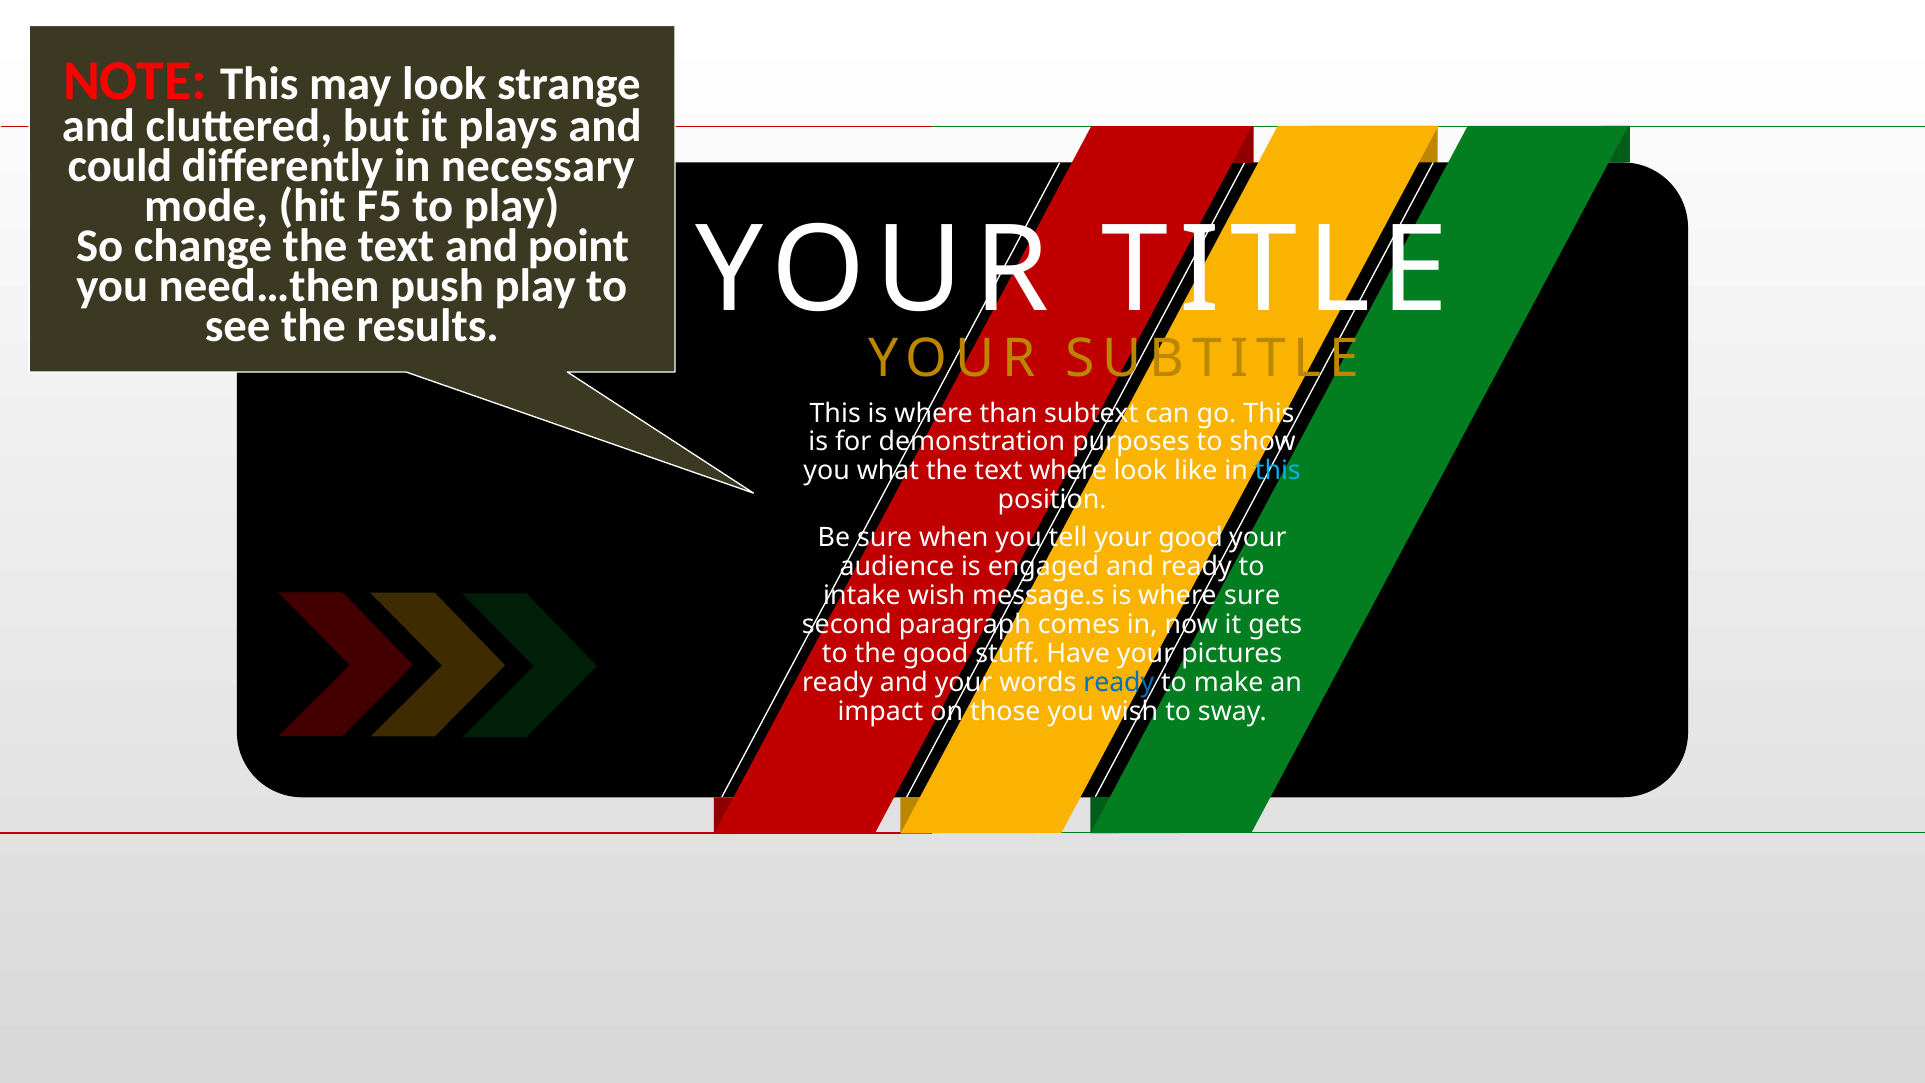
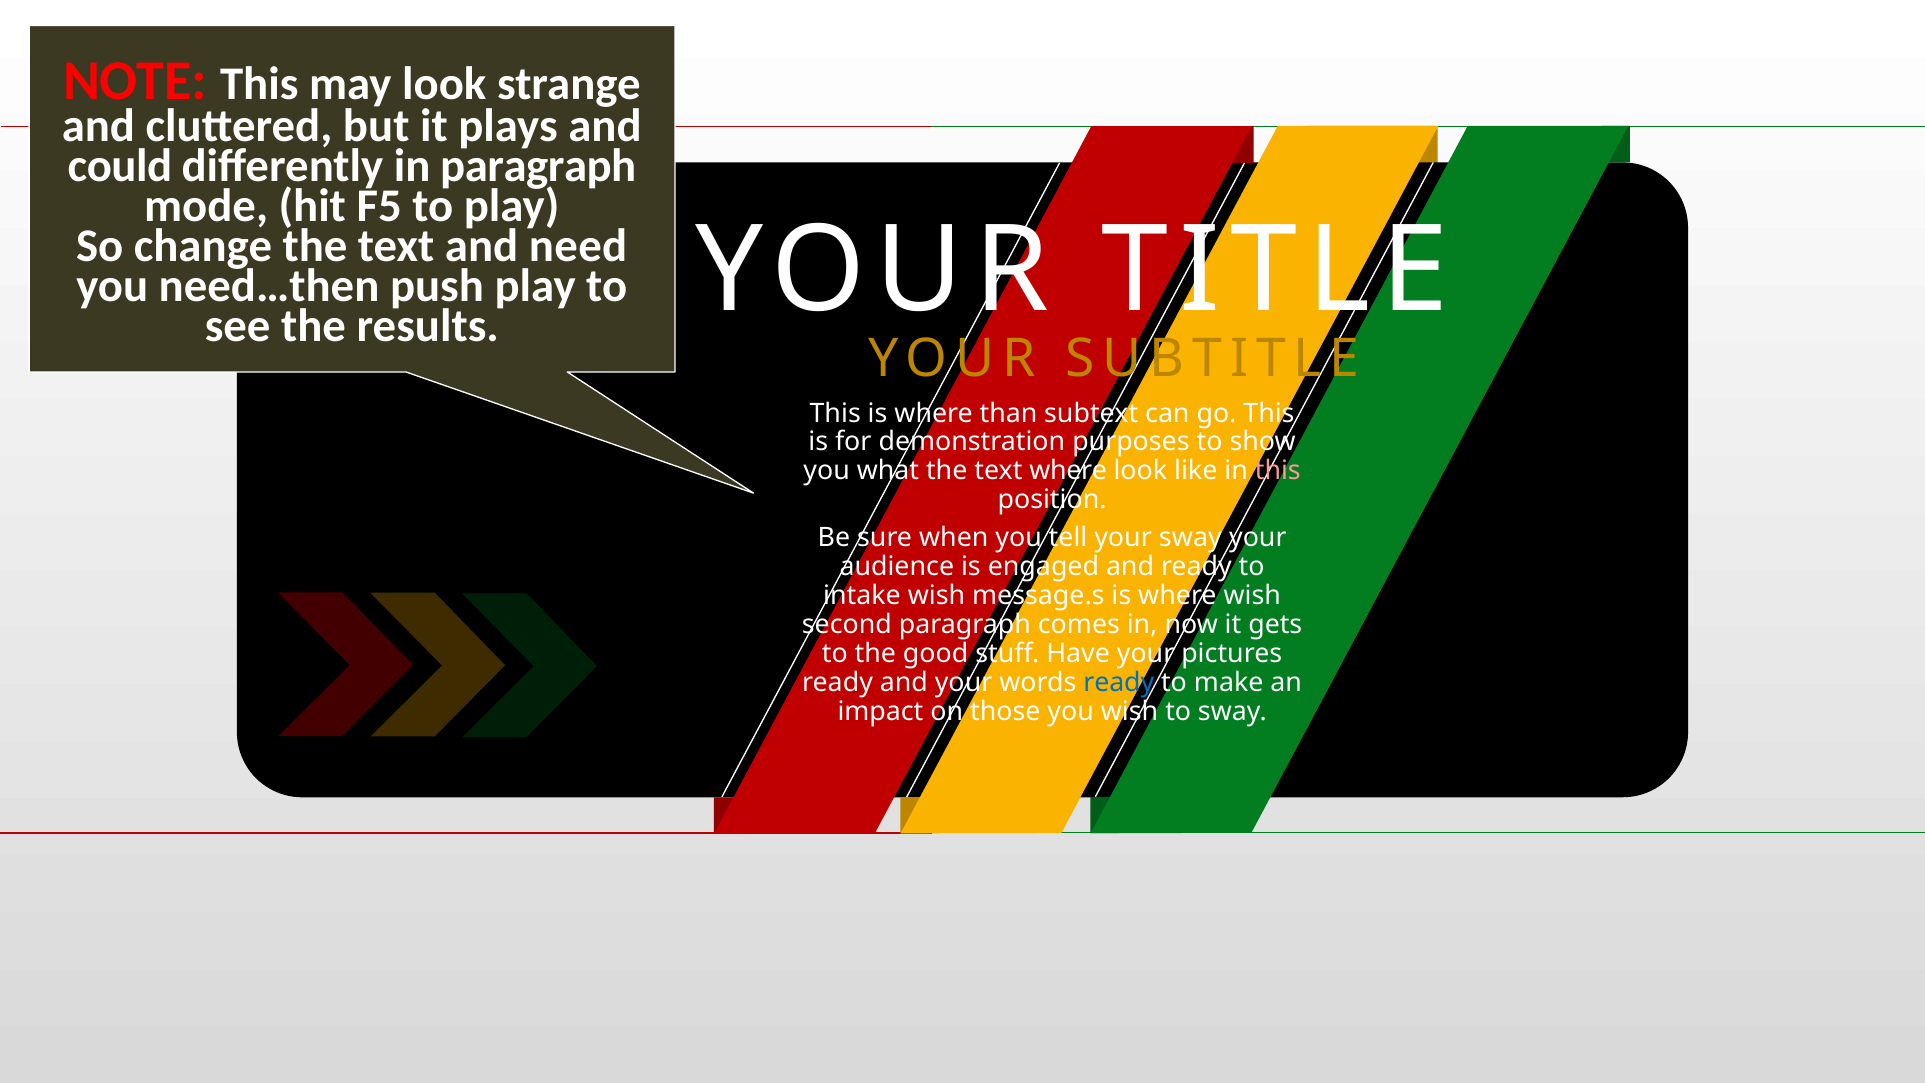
in necessary: necessary -> paragraph
point: point -> need
this at (1278, 471) colour: light blue -> pink
your good: good -> sway
where sure: sure -> wish
